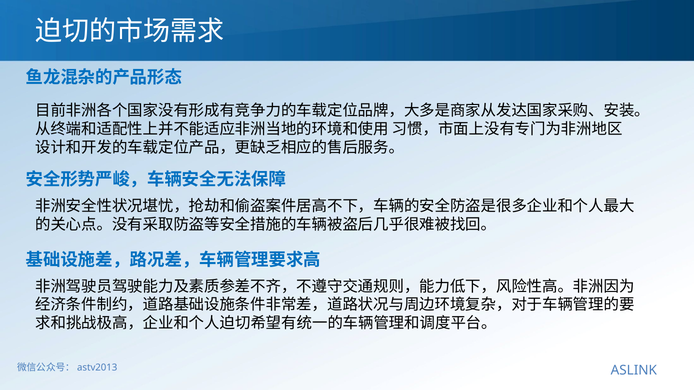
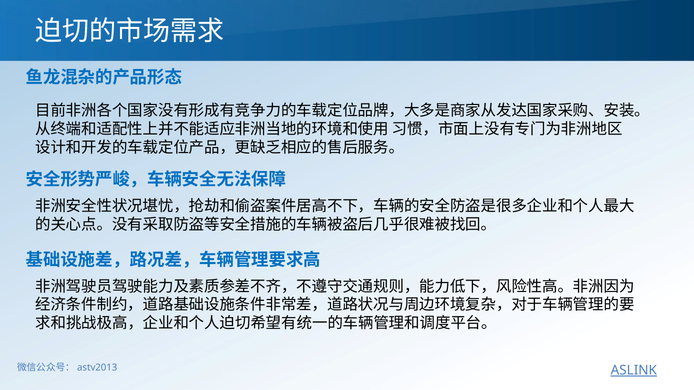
ASLINK underline: none -> present
